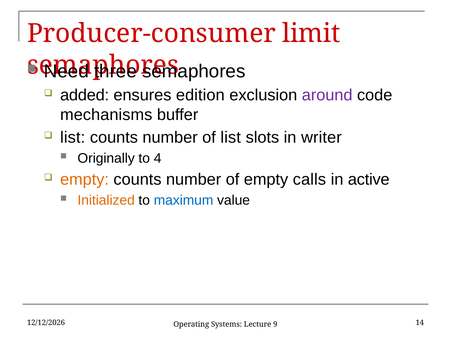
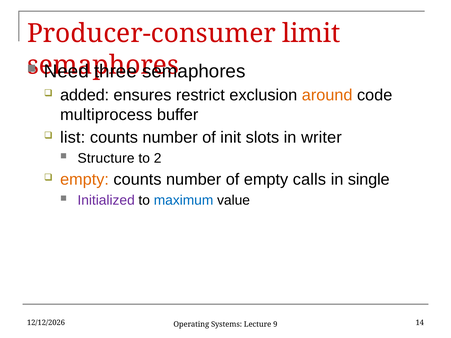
edition: edition -> restrict
around colour: purple -> orange
mechanisms: mechanisms -> multiprocess
of list: list -> init
Originally: Originally -> Structure
4: 4 -> 2
active: active -> single
Initialized colour: orange -> purple
